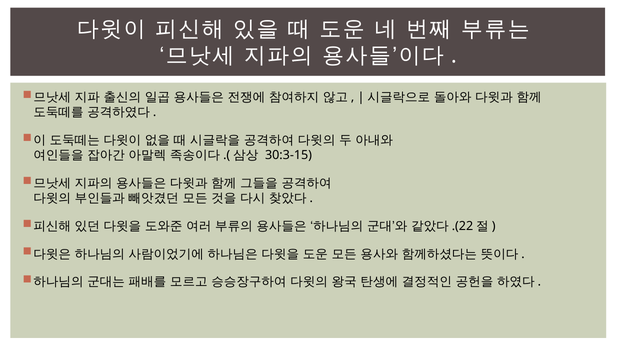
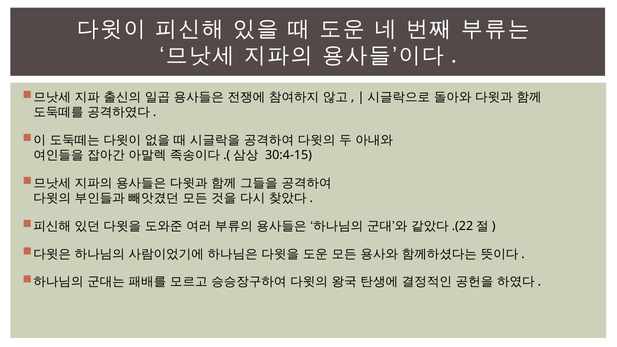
30:3-15: 30:3-15 -> 30:4-15
